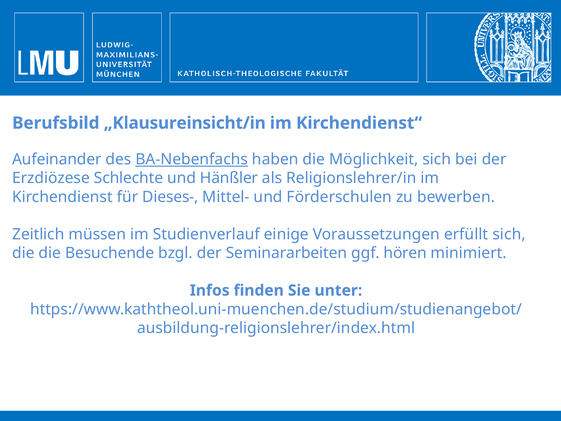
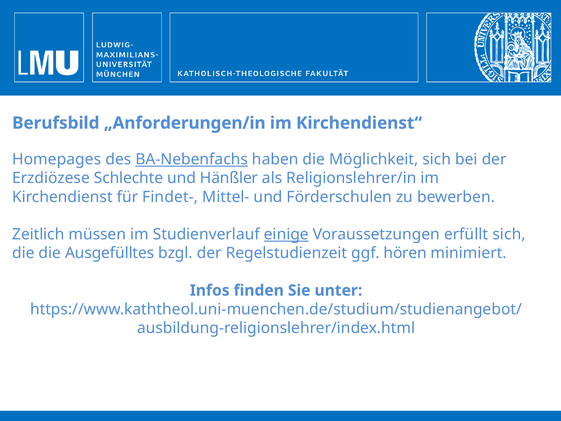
„Klausureinsicht/in: „Klausureinsicht/in -> „Anforderungen/in
Aufeinander: Aufeinander -> Homepages
Dieses-: Dieses- -> Findet-
einige underline: none -> present
Besuchende: Besuchende -> Ausgefülltes
Seminararbeiten: Seminararbeiten -> Regelstudienzeit
